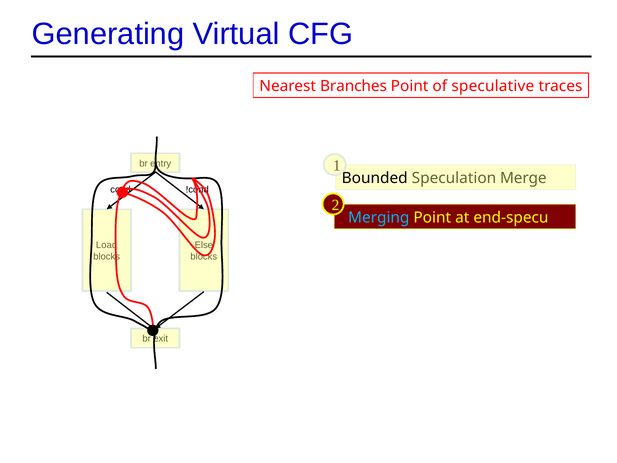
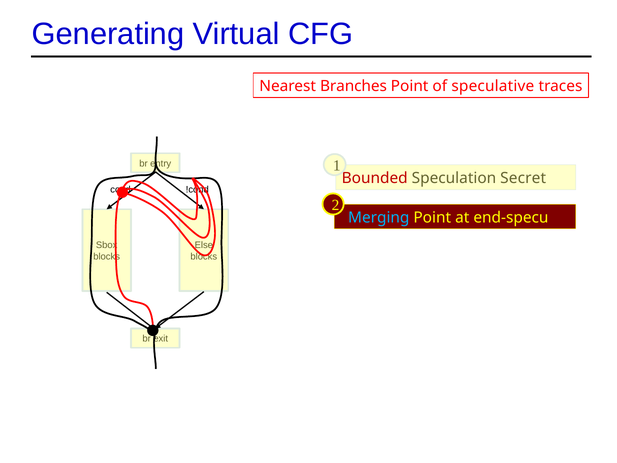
Bounded colour: black -> red
Merge: Merge -> Secret
Load: Load -> Sbox
